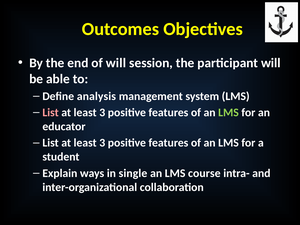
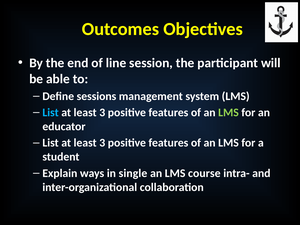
of will: will -> line
analysis: analysis -> sessions
List at (51, 113) colour: pink -> light blue
